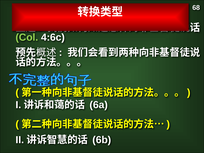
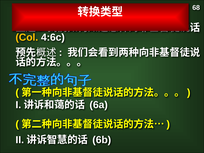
Col colour: light green -> yellow
